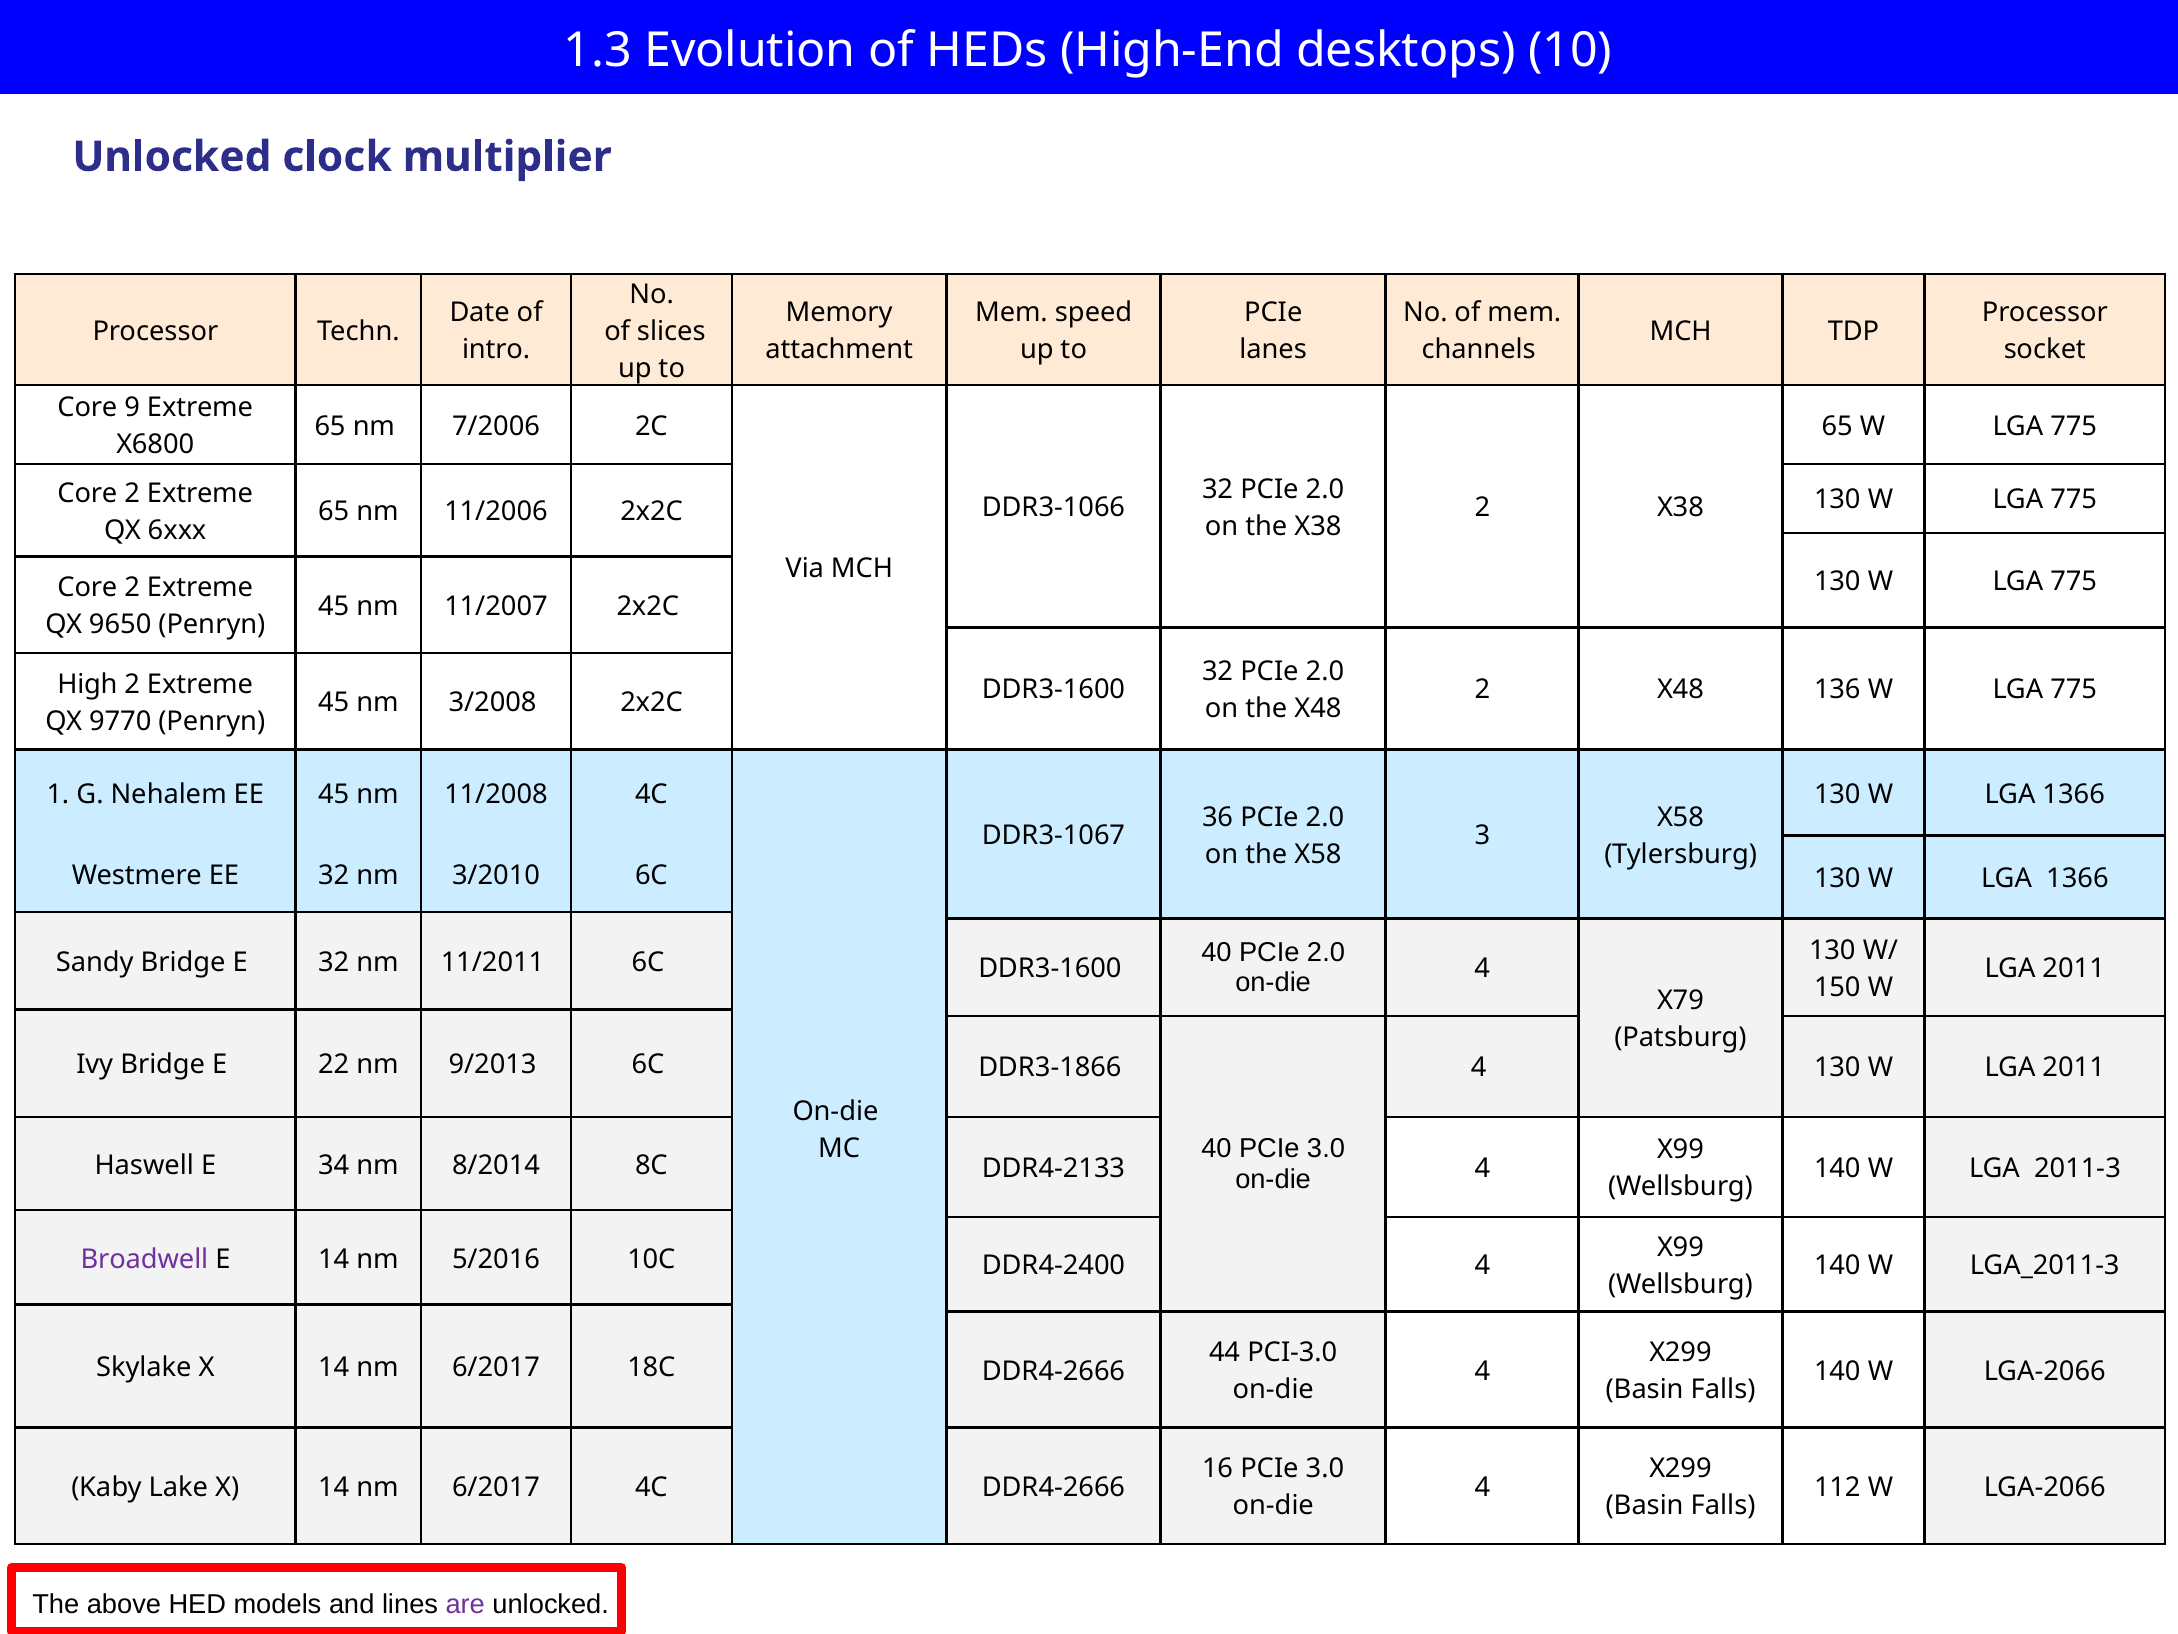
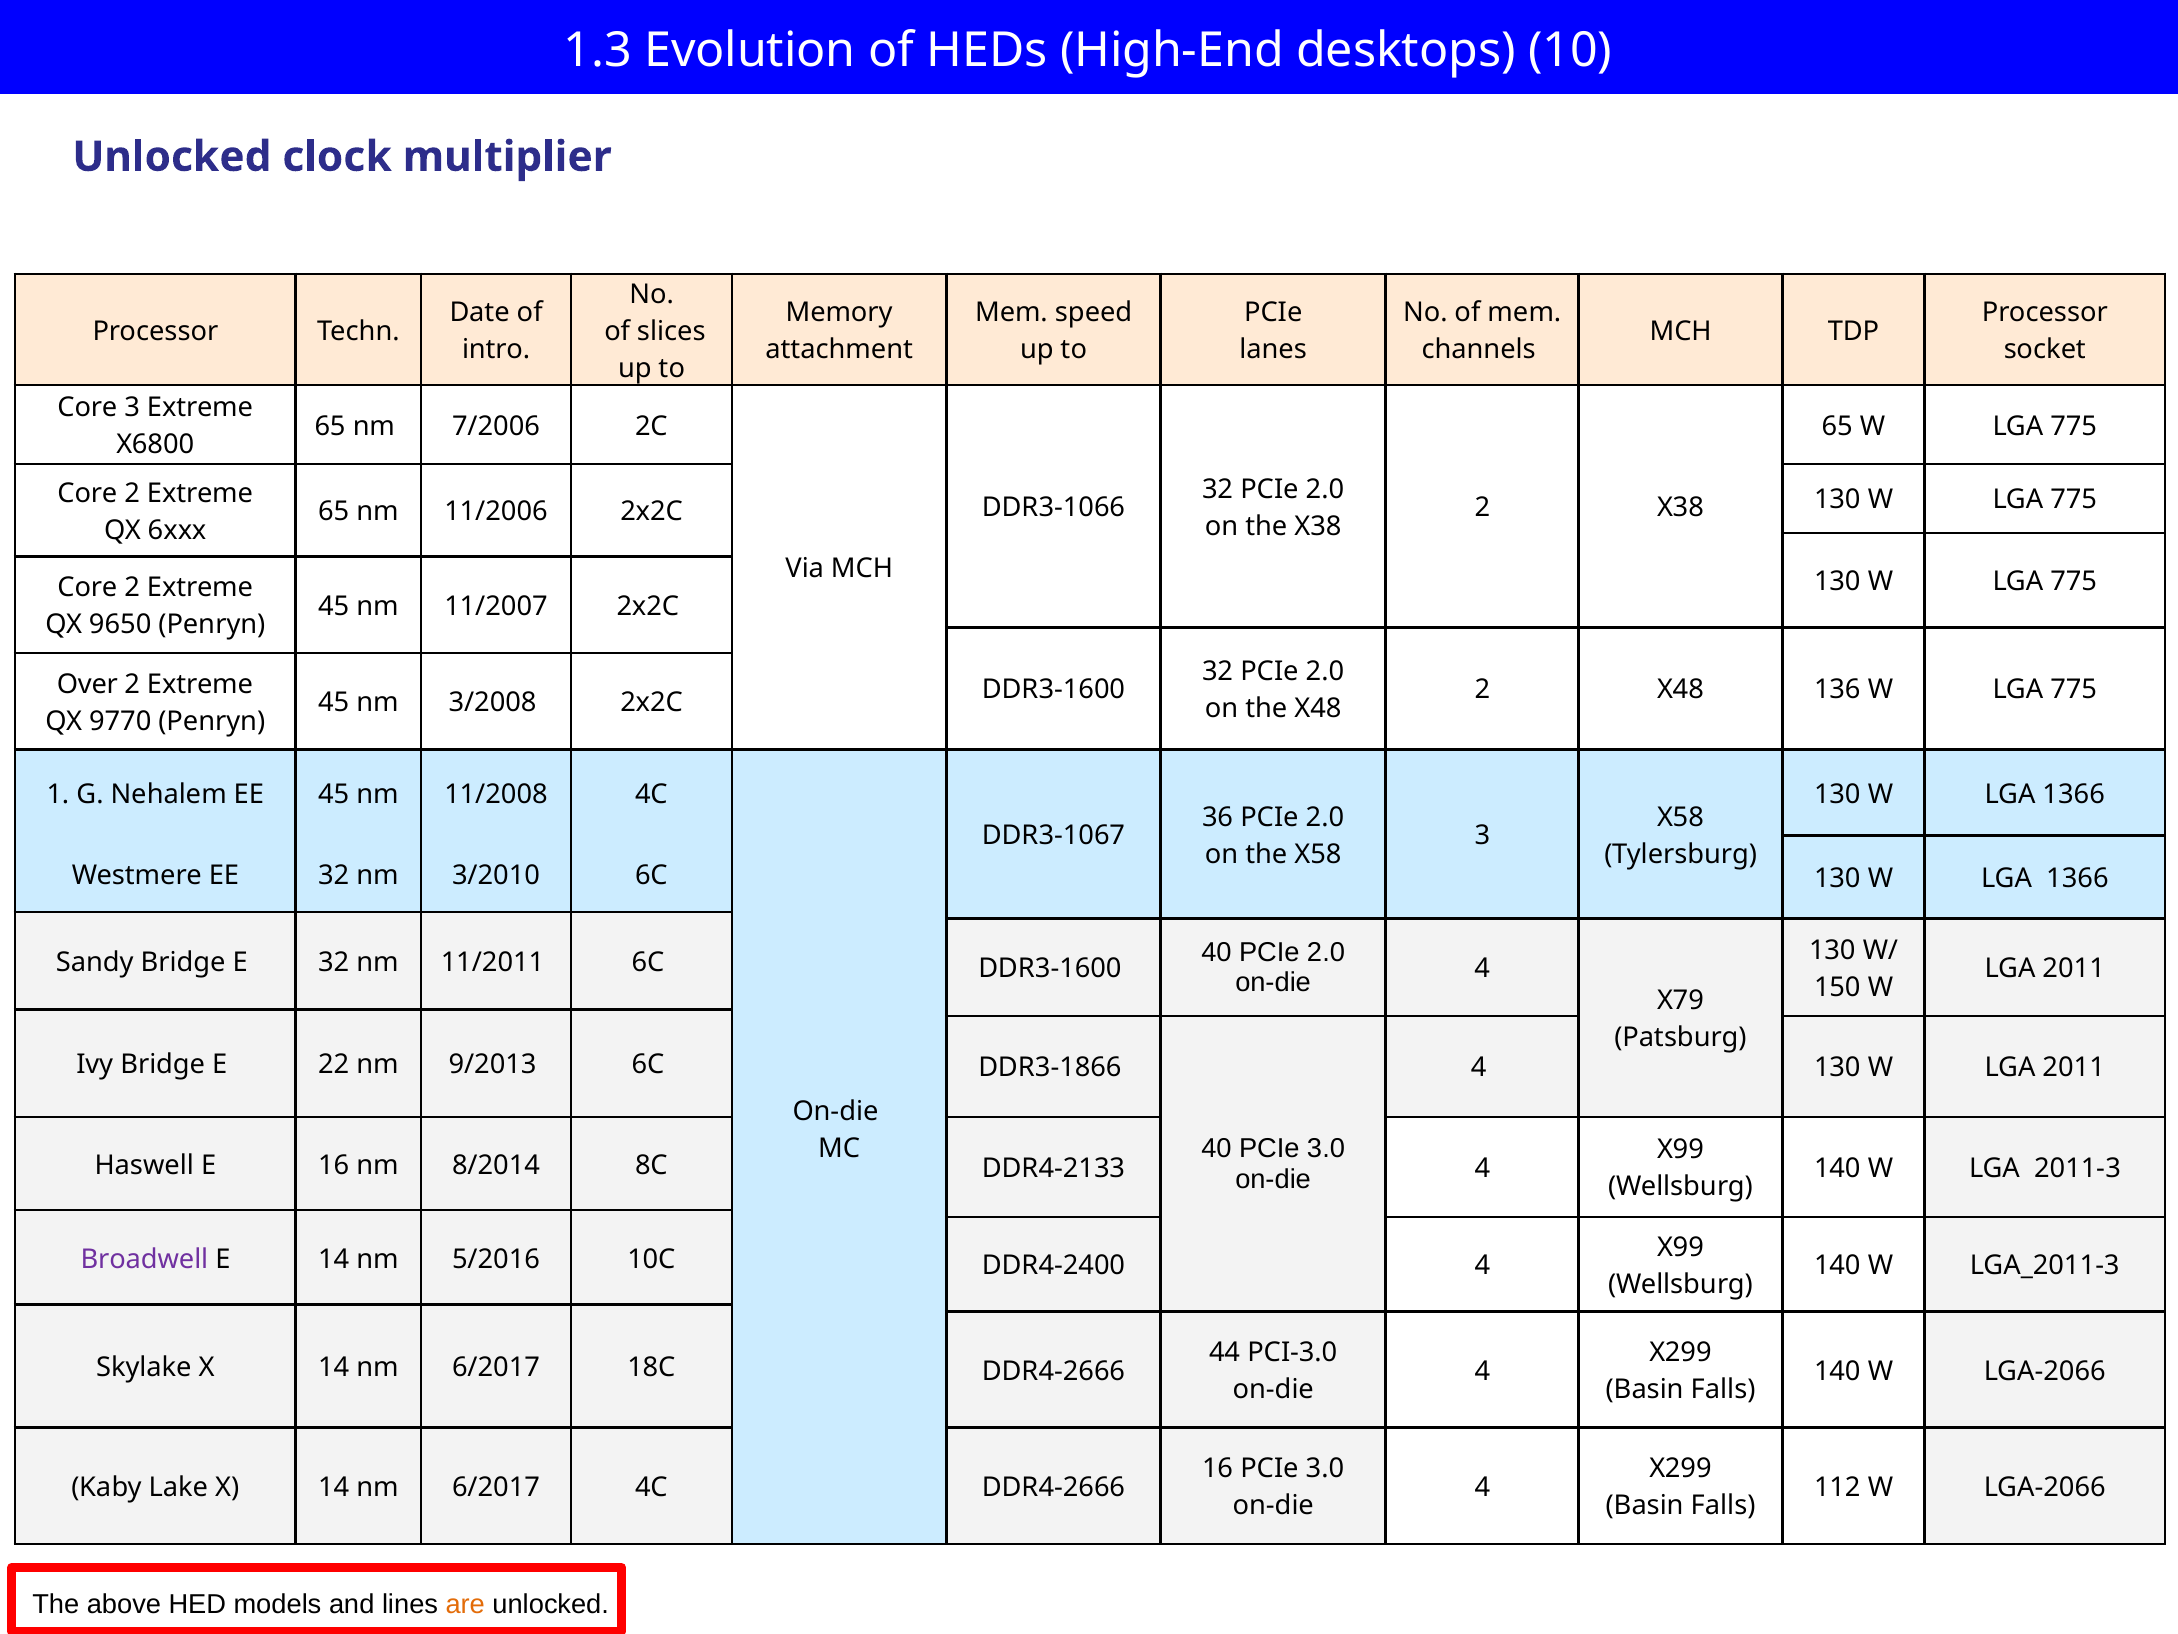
Core 9: 9 -> 3
High: High -> Over
E 34: 34 -> 16
are colour: purple -> orange
